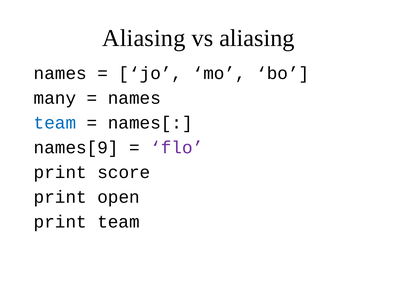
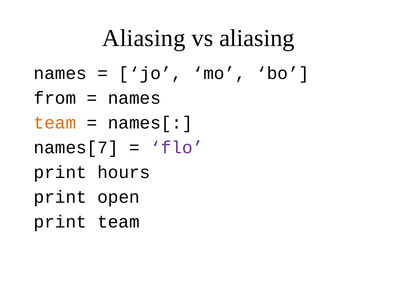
many: many -> from
team at (55, 123) colour: blue -> orange
names[9: names[9 -> names[7
score: score -> hours
